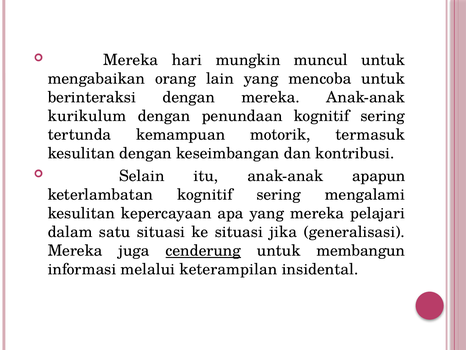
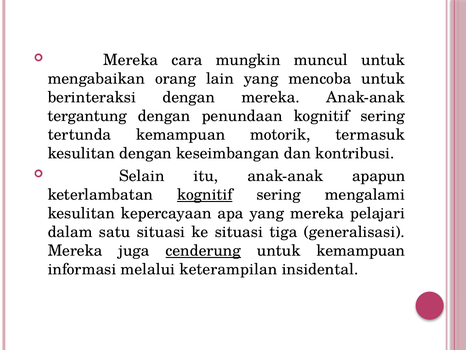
hari: hari -> cara
kurikulum: kurikulum -> tergantung
kognitif at (205, 194) underline: none -> present
jika: jika -> tiga
untuk membangun: membangun -> kemampuan
